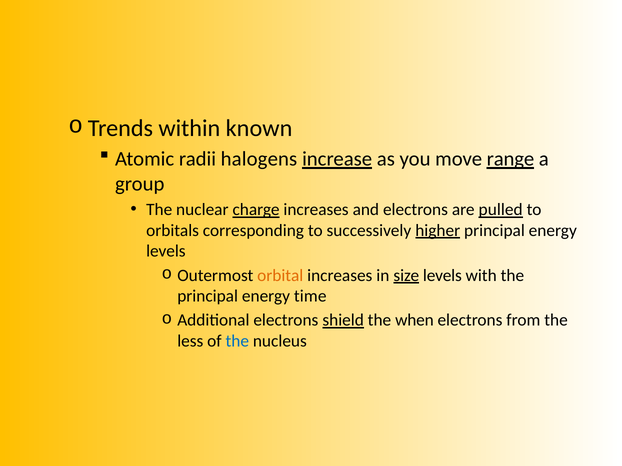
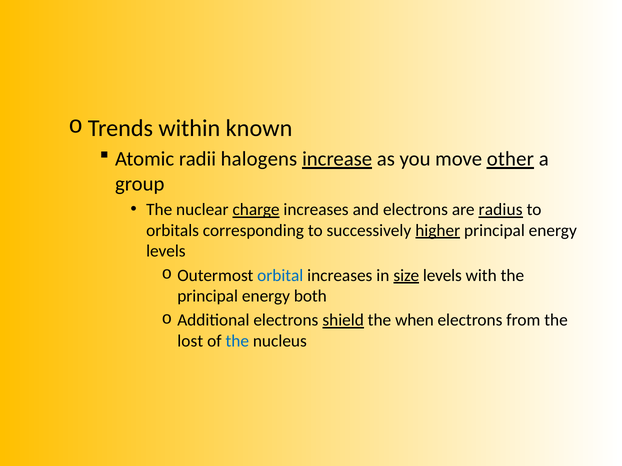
range: range -> other
pulled: pulled -> radius
orbital colour: orange -> blue
time: time -> both
less: less -> lost
